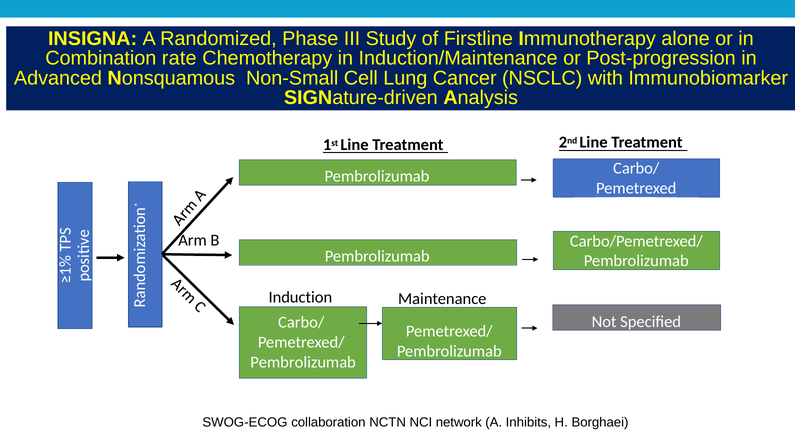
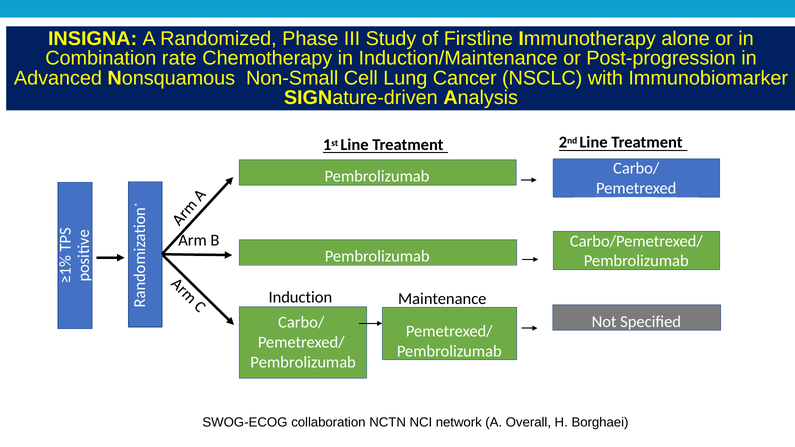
Inhibits: Inhibits -> Overall
